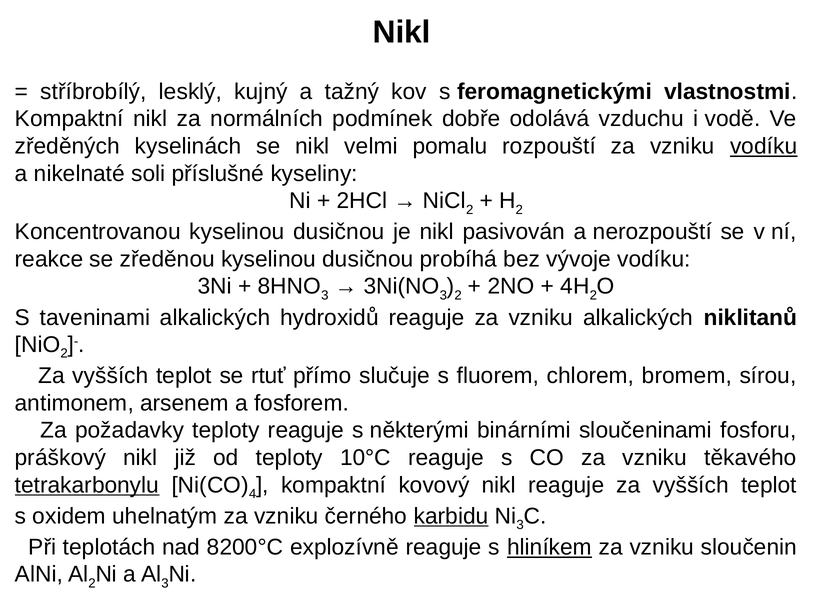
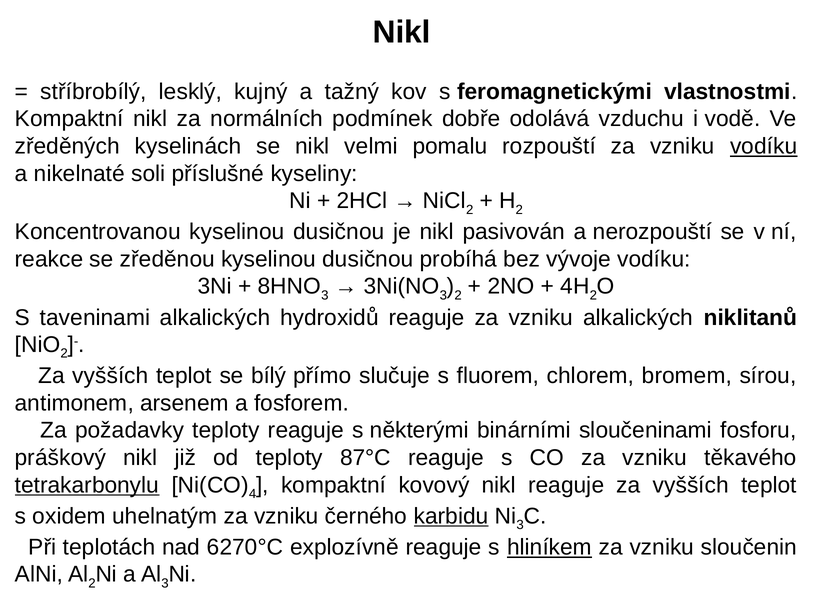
rtuť: rtuť -> bílý
10°C: 10°C -> 87°C
8200°C: 8200°C -> 6270°C
